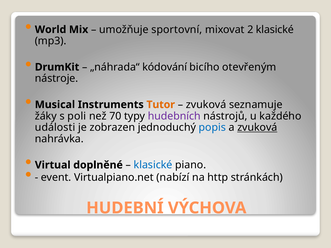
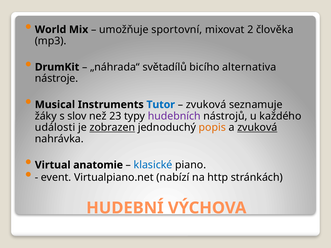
2 klasické: klasické -> člověka
kódování: kódování -> světadílů
otevřeným: otevřeným -> alternativa
Tutor colour: orange -> blue
poli: poli -> slov
70: 70 -> 23
zobrazen underline: none -> present
popis colour: blue -> orange
doplněné: doplněné -> anatomie
